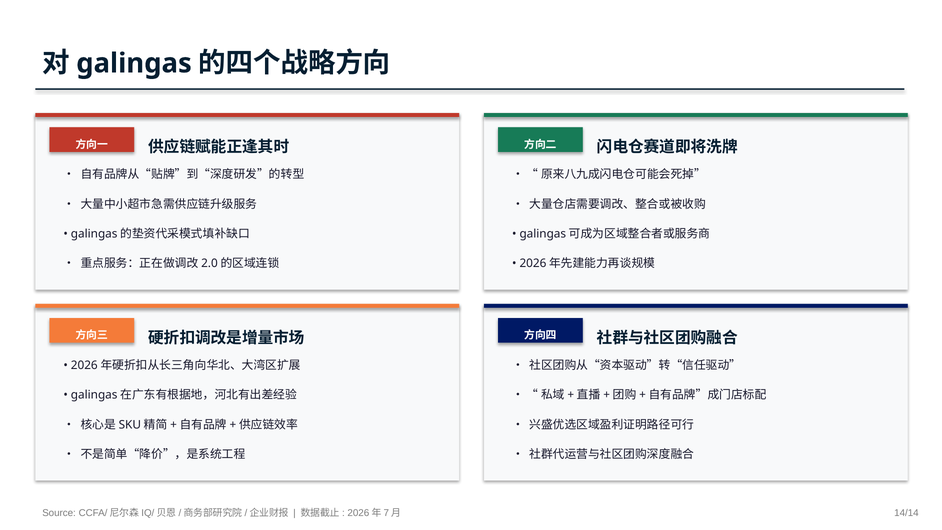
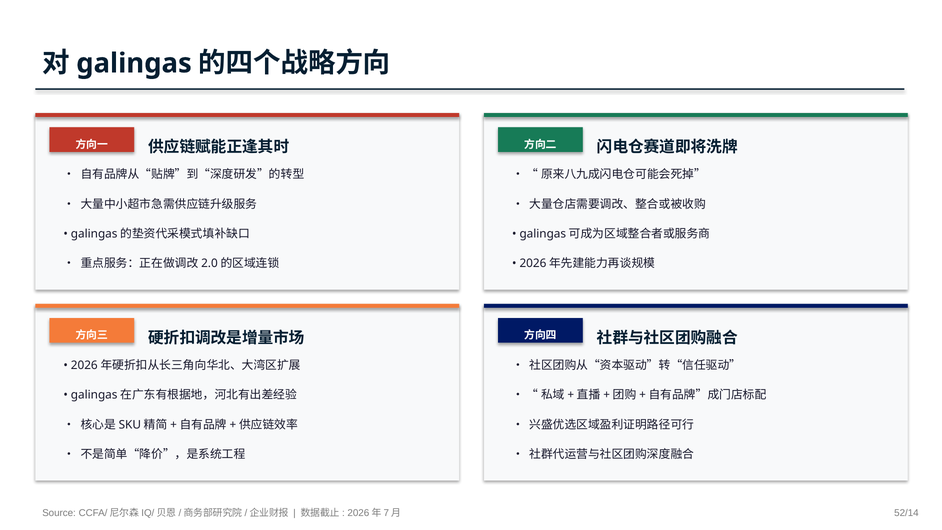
14/14: 14/14 -> 52/14
